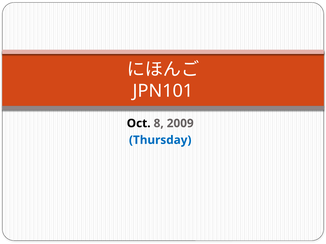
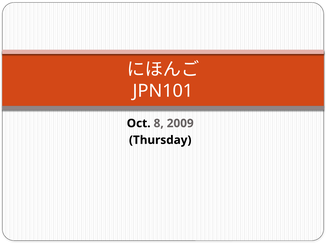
Thursday colour: blue -> black
